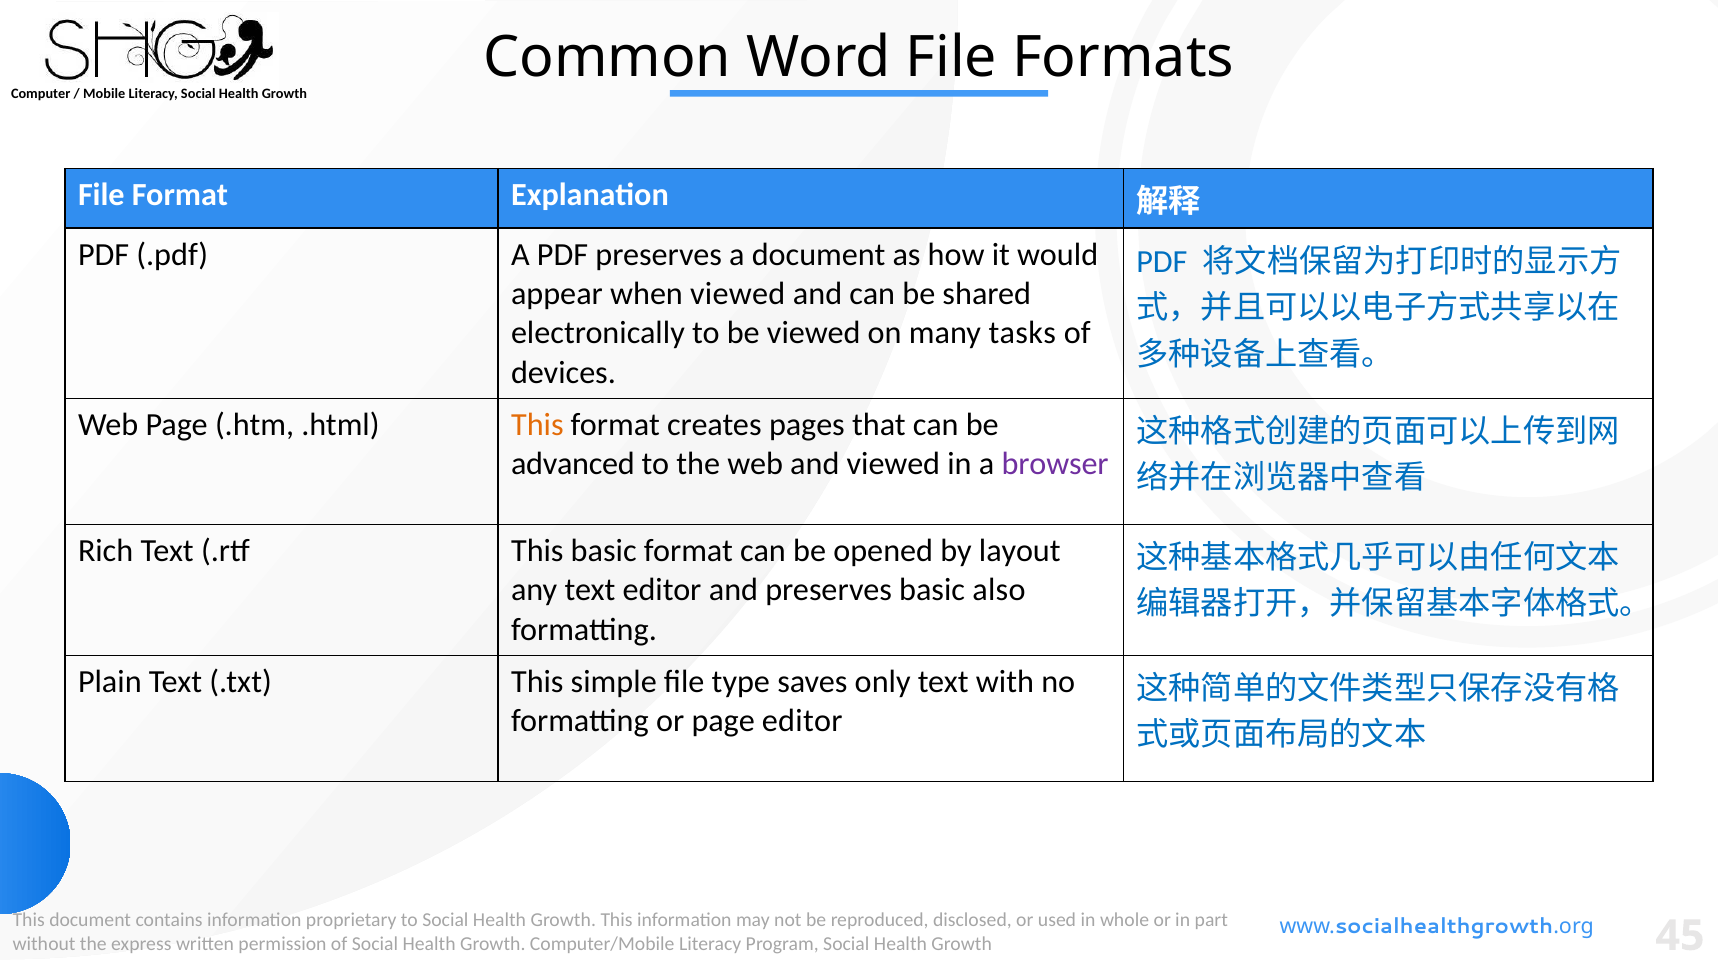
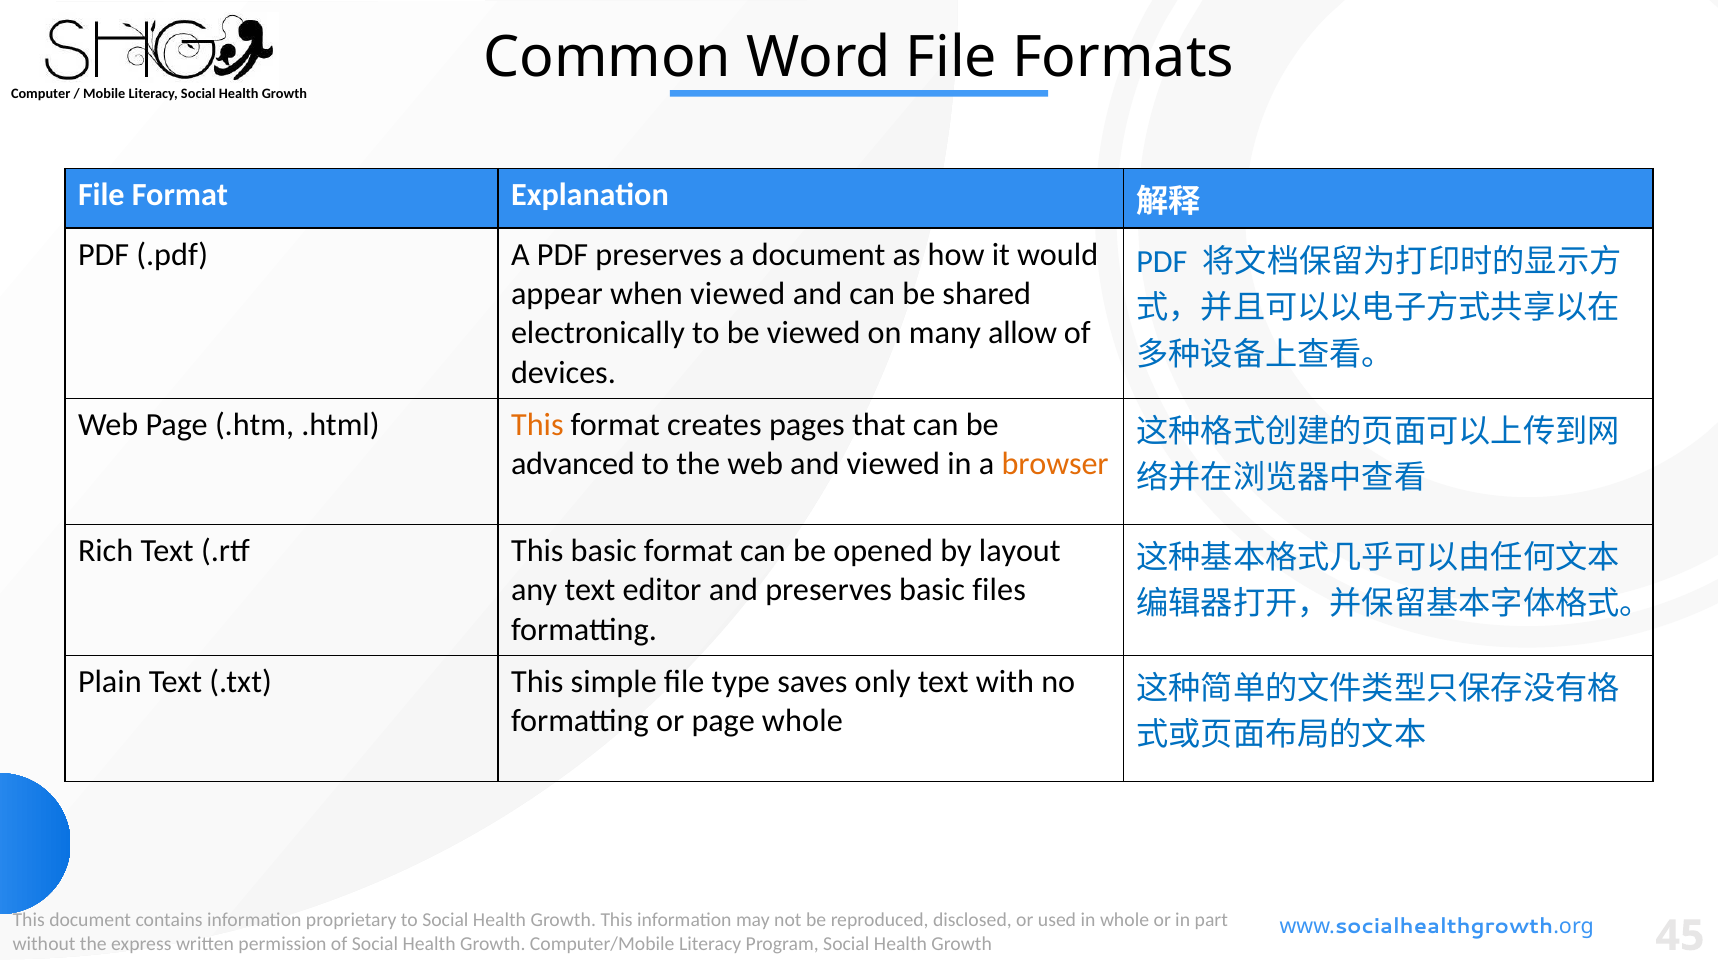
tasks: tasks -> allow
browser colour: purple -> orange
also: also -> files
page editor: editor -> whole
